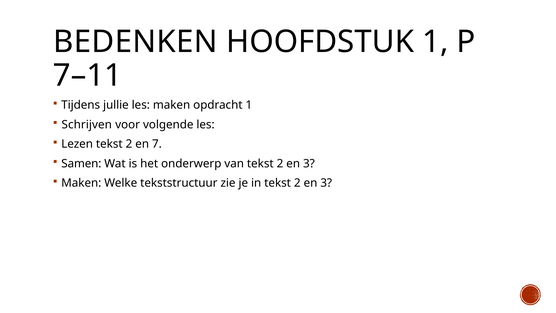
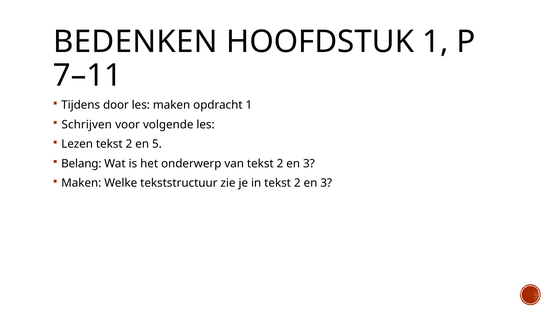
jullie: jullie -> door
7: 7 -> 5
Samen: Samen -> Belang
